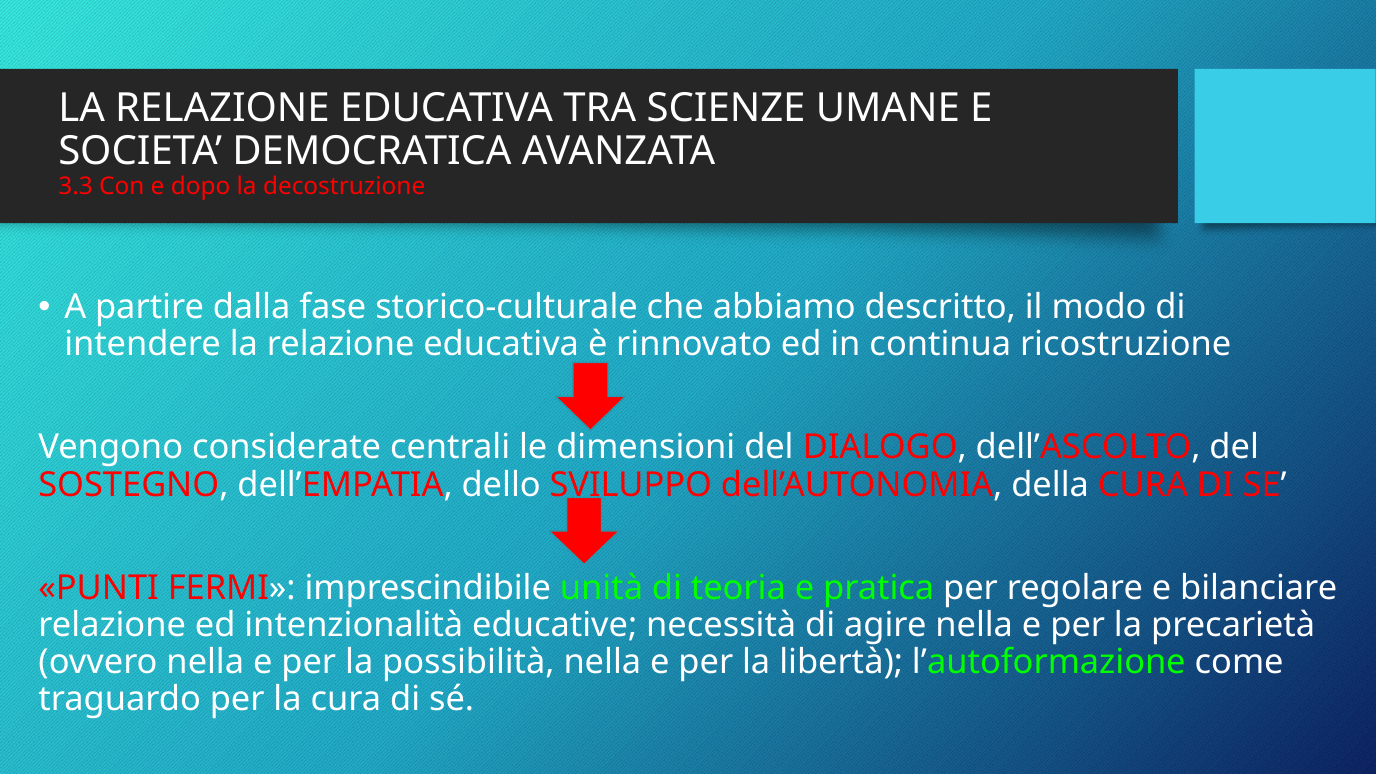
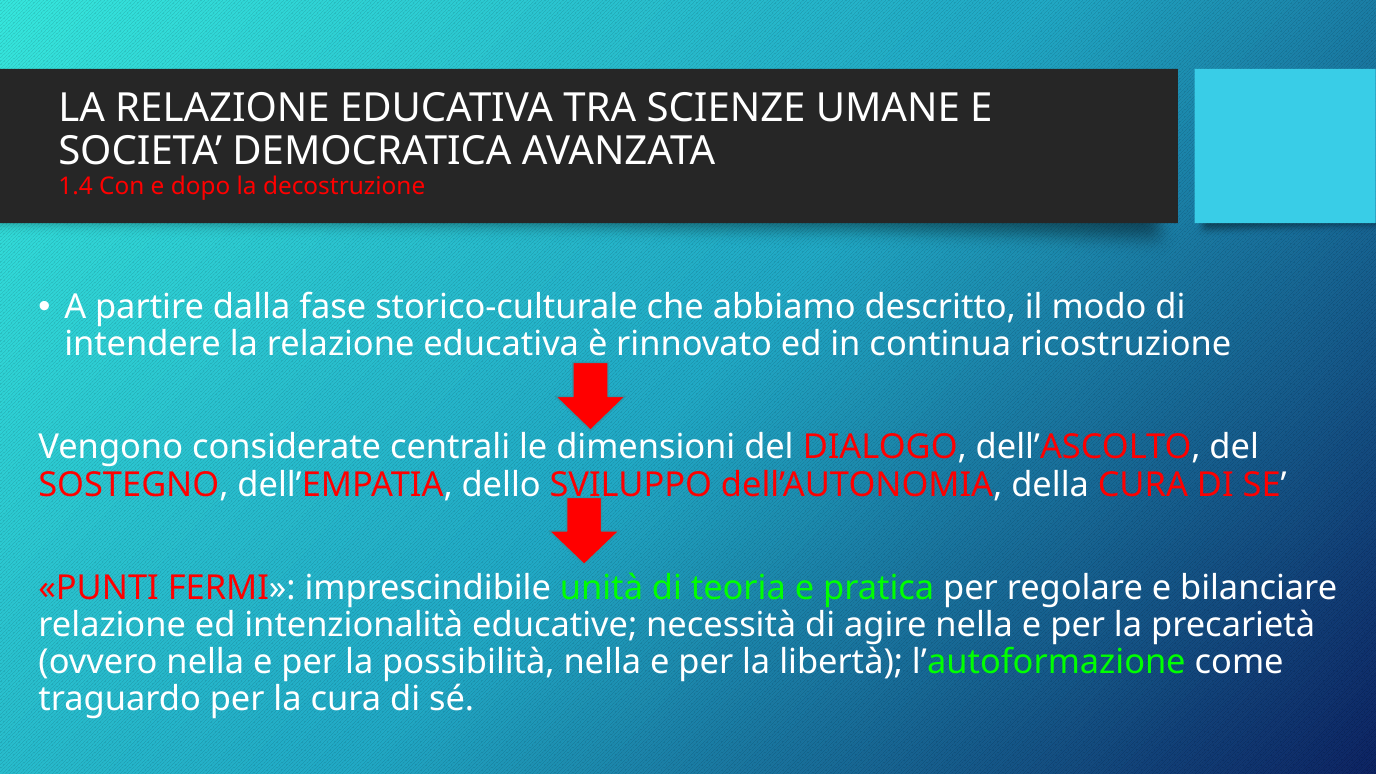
3.3: 3.3 -> 1.4
